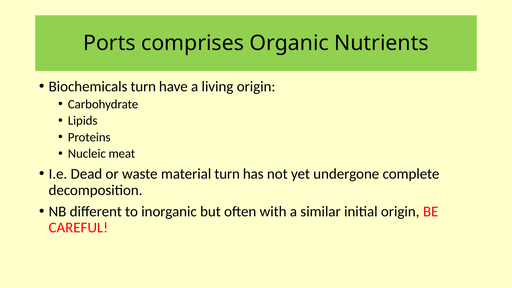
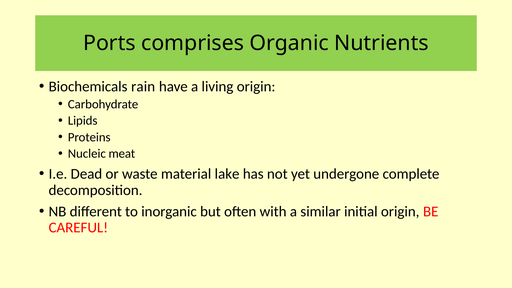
Biochemicals turn: turn -> rain
material turn: turn -> lake
